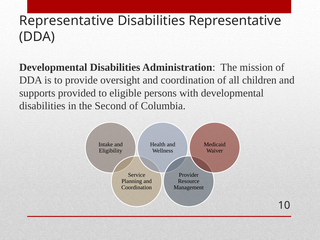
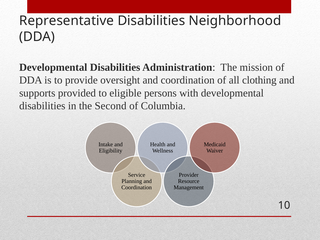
Disabilities Representative: Representative -> Neighborhood
children: children -> clothing
